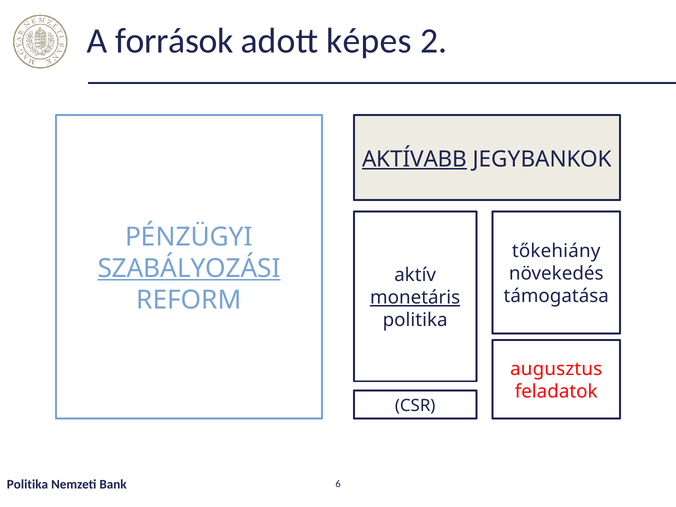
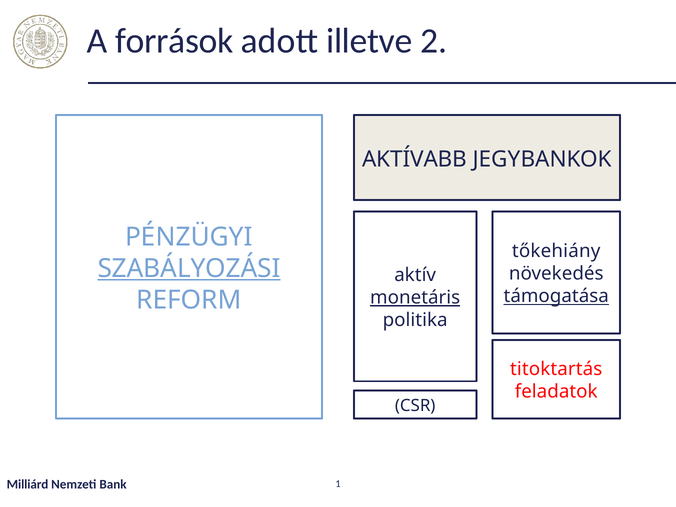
képes: képes -> illetve
AKTÍVABB underline: present -> none
támogatása underline: none -> present
augusztus: augusztus -> titoktartás
Politika at (27, 484): Politika -> Milliárd
6: 6 -> 1
